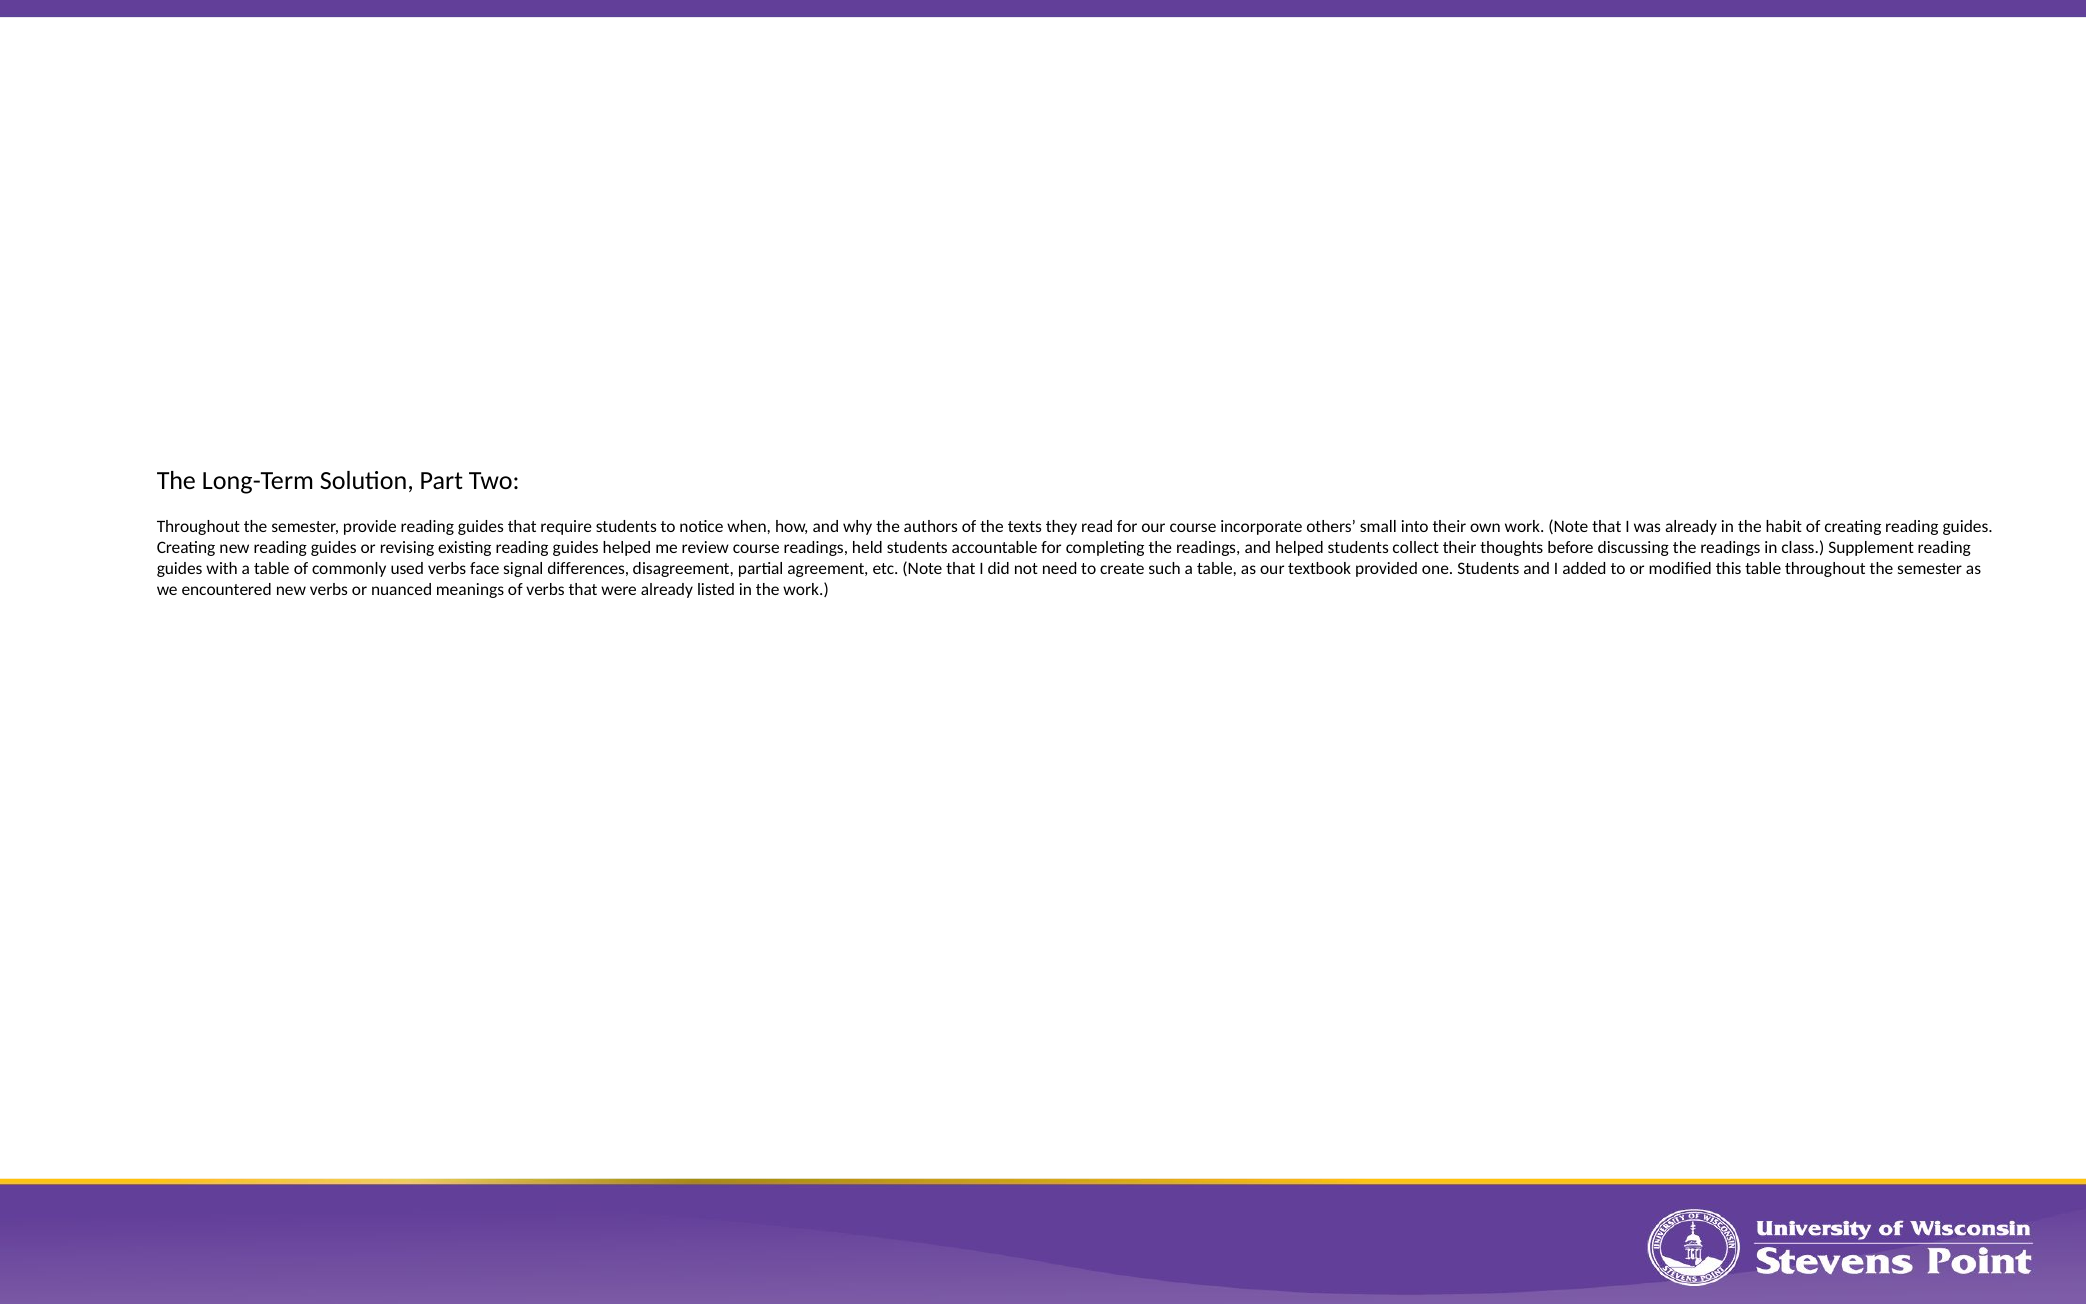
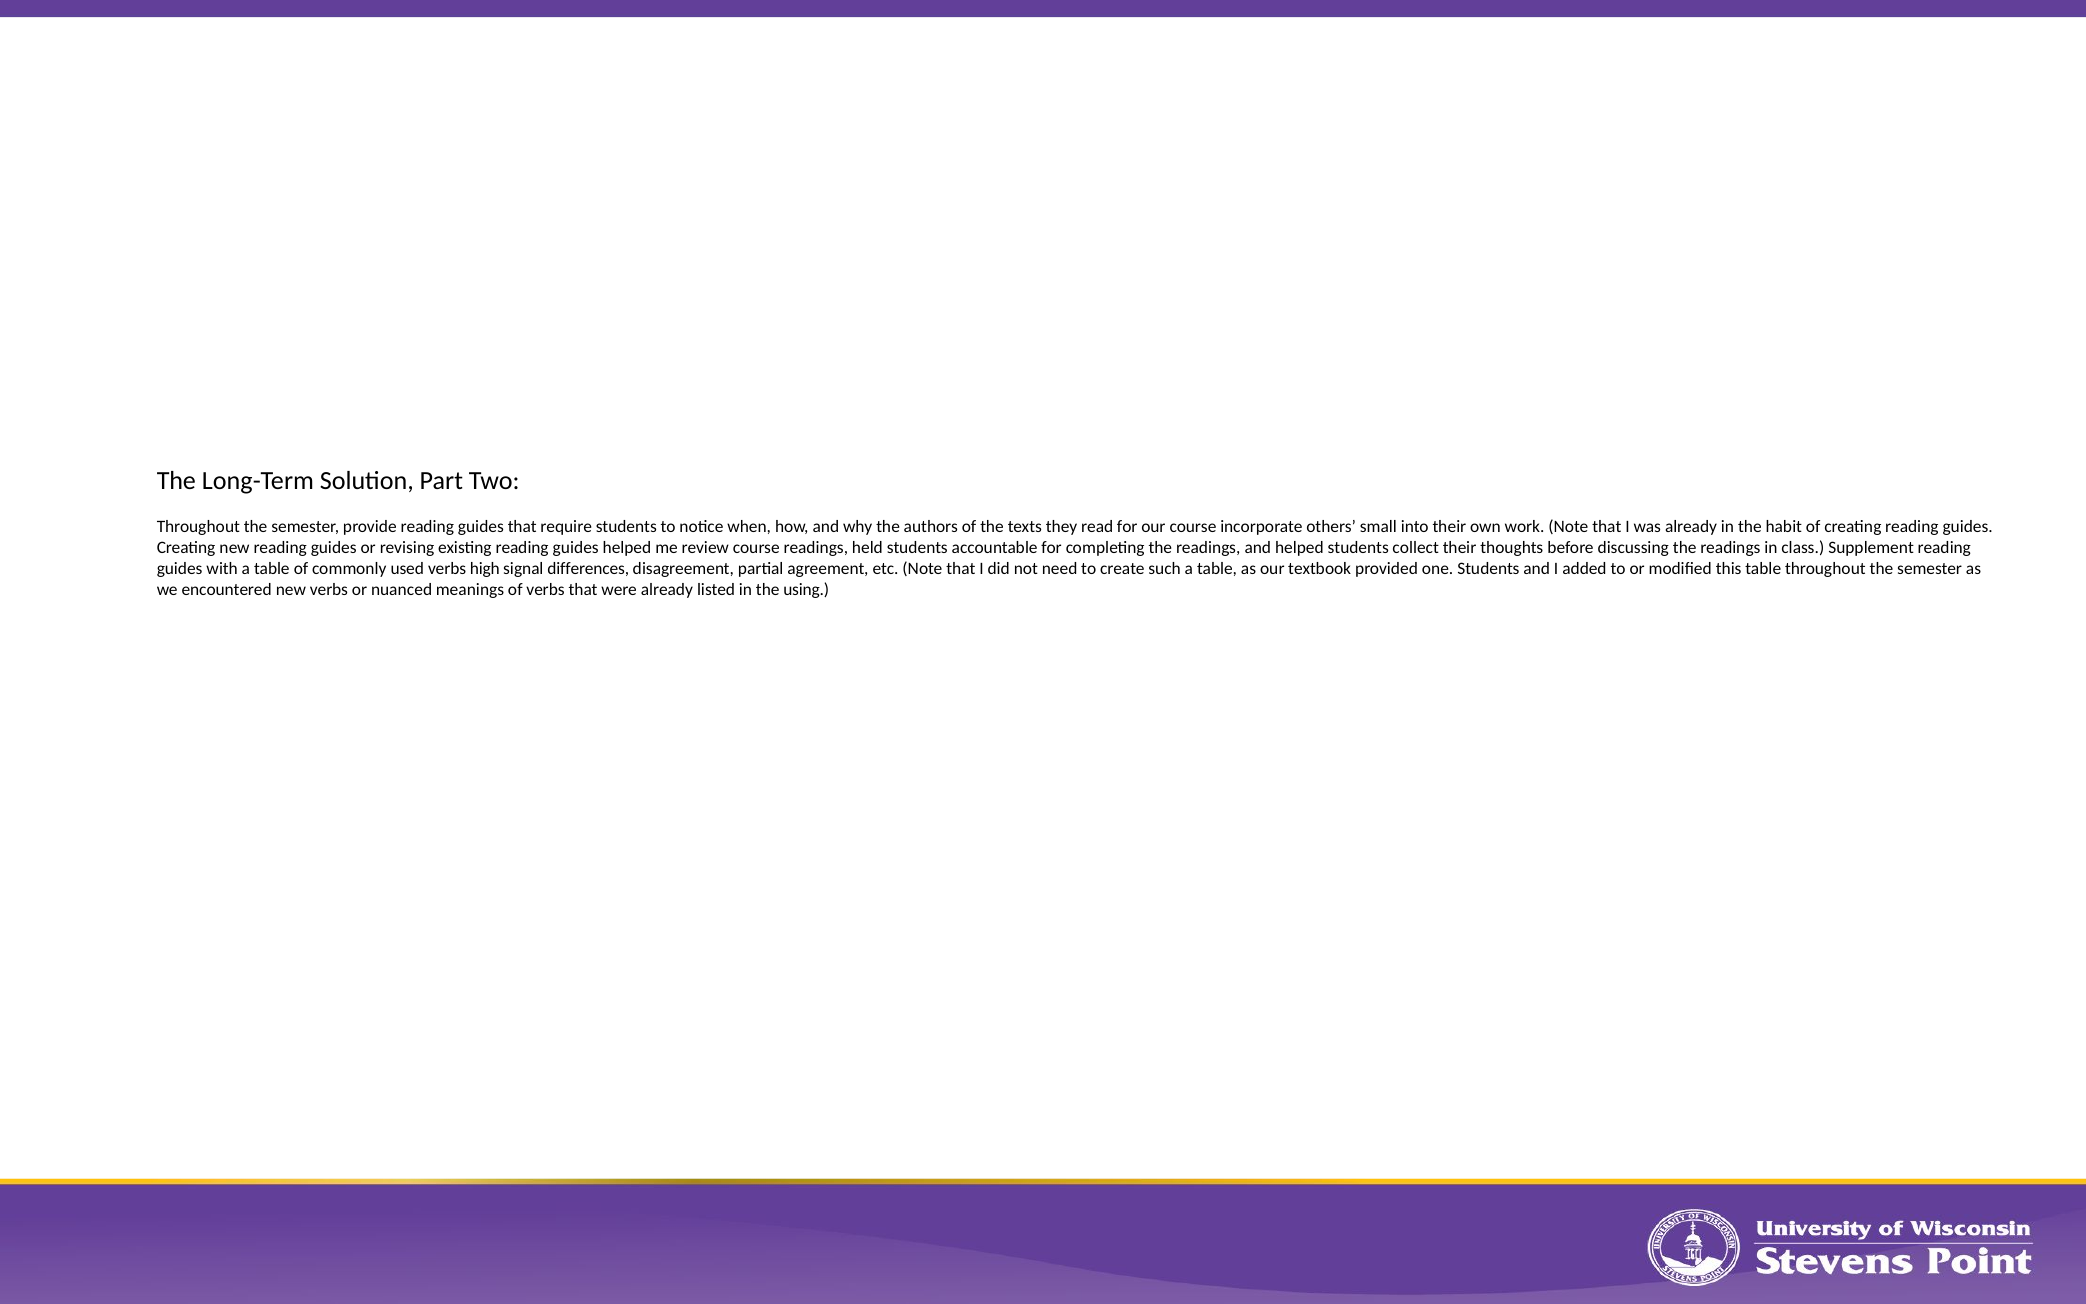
face: face -> high
the work: work -> using
